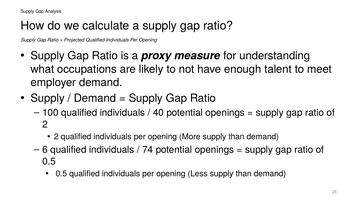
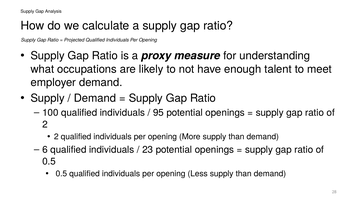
40: 40 -> 95
74: 74 -> 23
